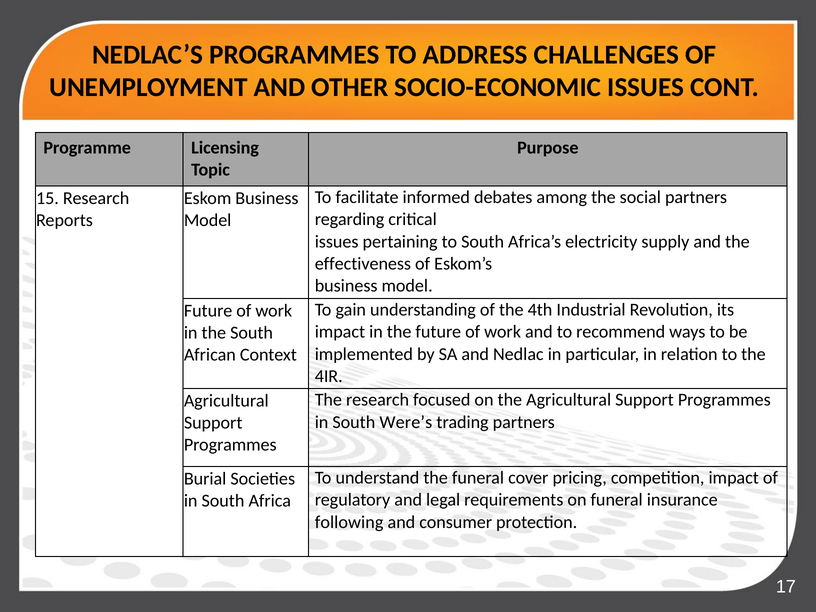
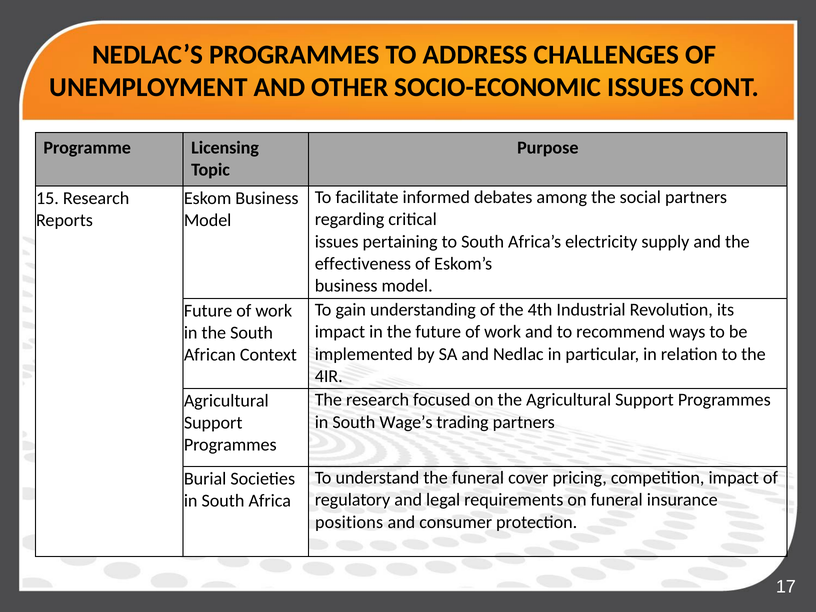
Were’s: Were’s -> Wage’s
following: following -> positions
